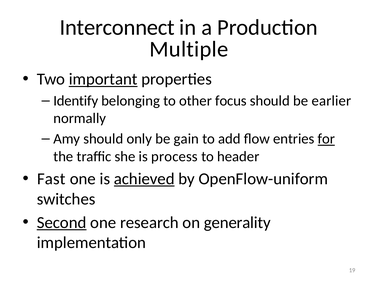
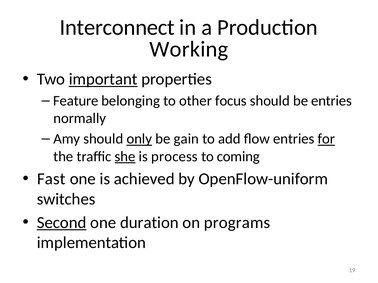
Multiple: Multiple -> Working
Identify: Identify -> Feature
be earlier: earlier -> entries
only underline: none -> present
she underline: none -> present
header: header -> coming
achieved underline: present -> none
research: research -> duration
generality: generality -> programs
